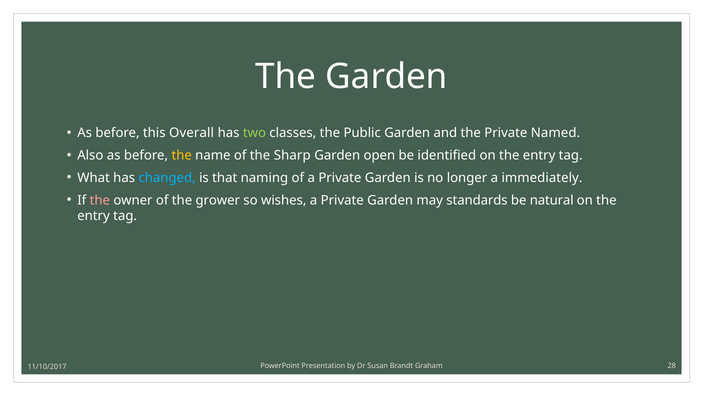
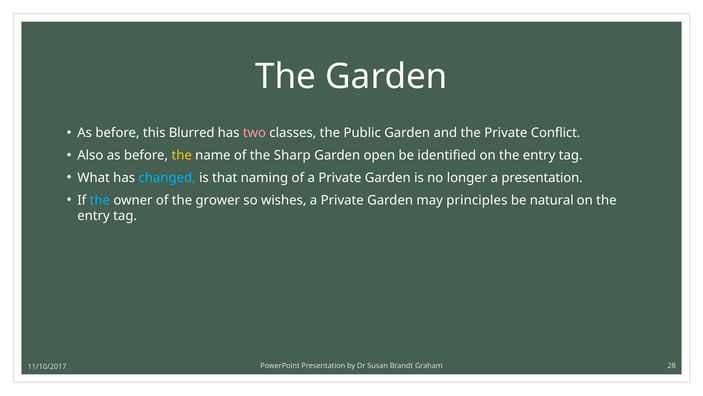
Overall: Overall -> Blurred
two colour: light green -> pink
Named: Named -> Conflict
a immediately: immediately -> presentation
the at (100, 200) colour: pink -> light blue
standards: standards -> principles
